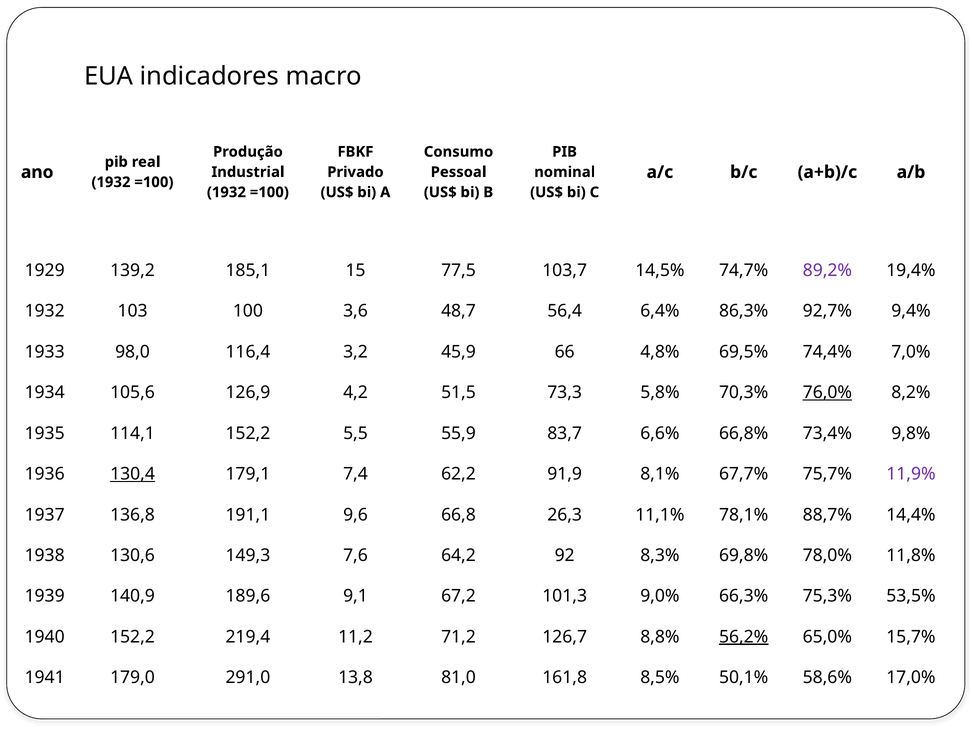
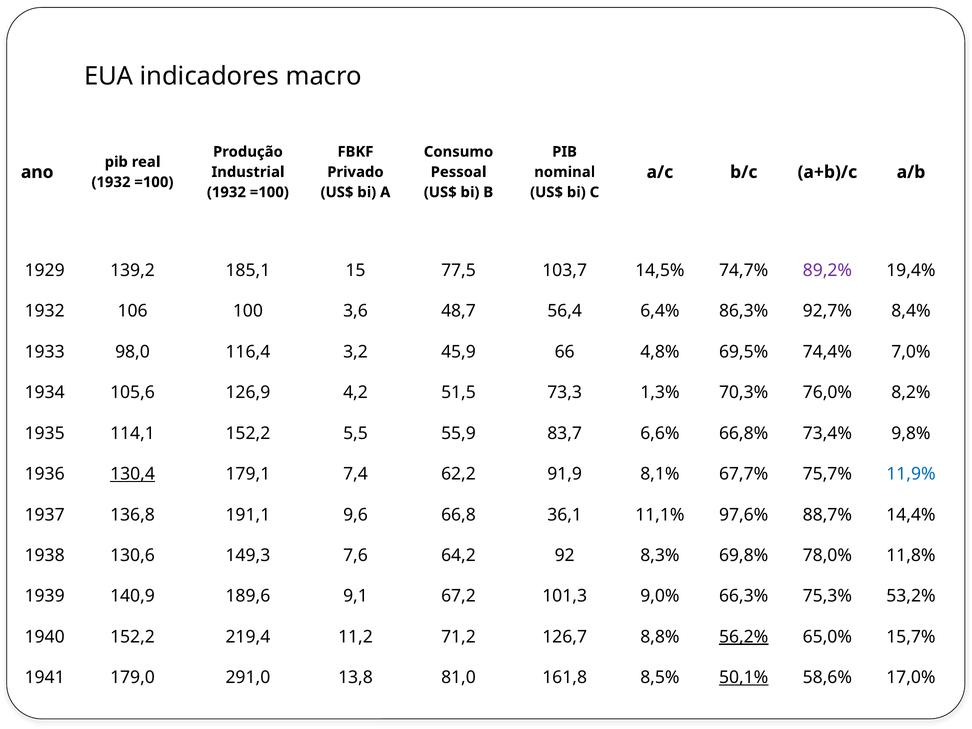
103: 103 -> 106
9,4%: 9,4% -> 8,4%
5,8%: 5,8% -> 1,3%
76,0% underline: present -> none
11,9% colour: purple -> blue
26,3: 26,3 -> 36,1
78,1%: 78,1% -> 97,6%
53,5%: 53,5% -> 53,2%
50,1% underline: none -> present
